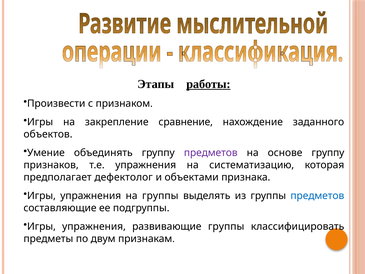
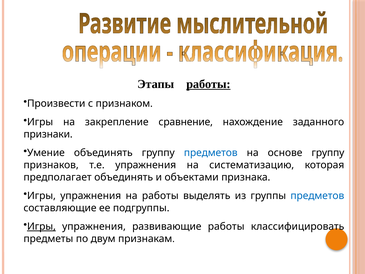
объектов: объектов -> признаки
предметов at (211, 153) colour: purple -> blue
предполагает дефектолог: дефектолог -> объединять
на группы: группы -> работы
Игры at (41, 226) underline: none -> present
развивающие группы: группы -> работы
